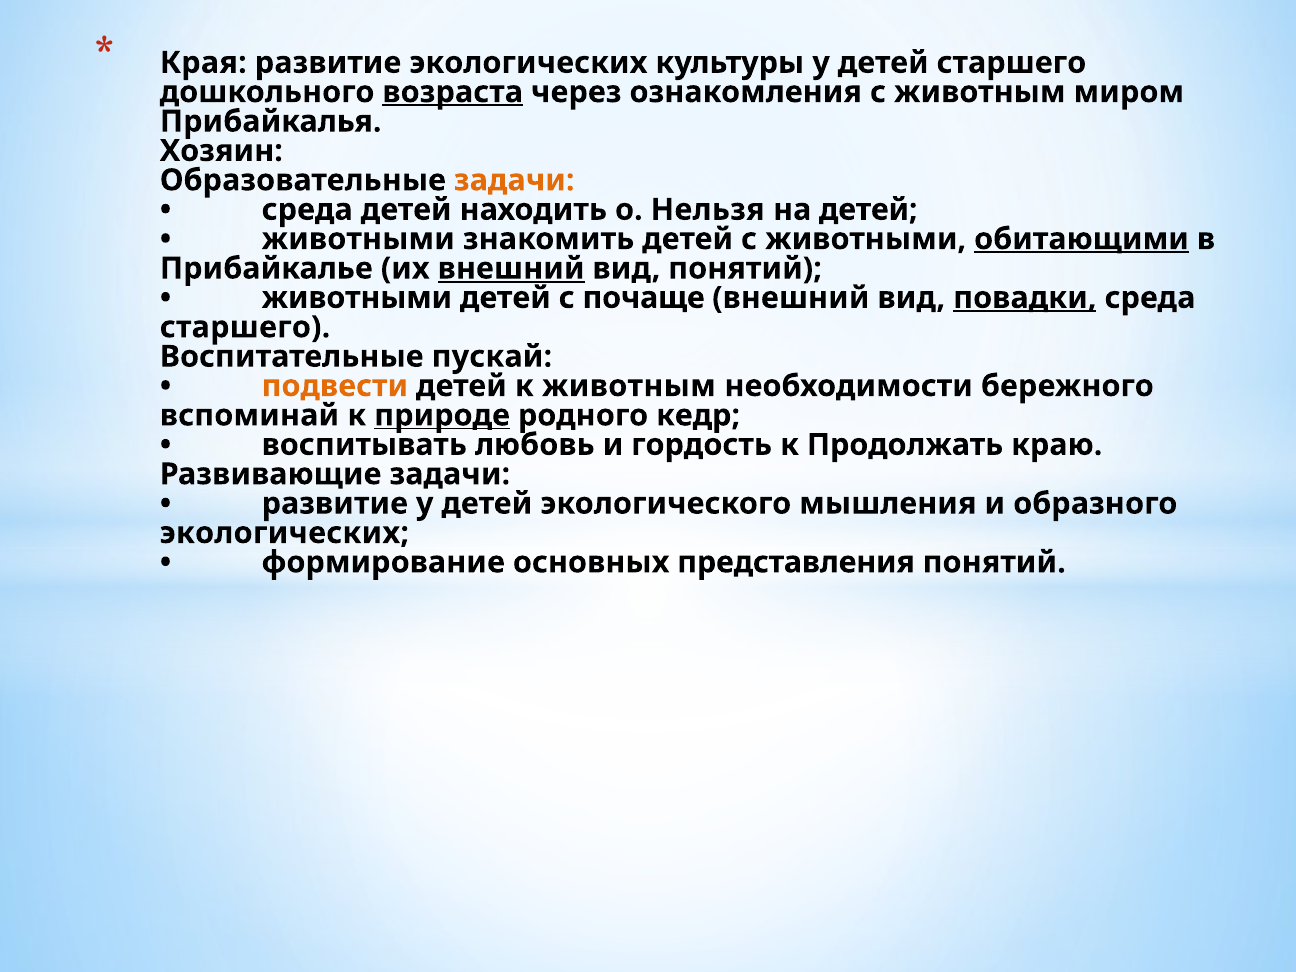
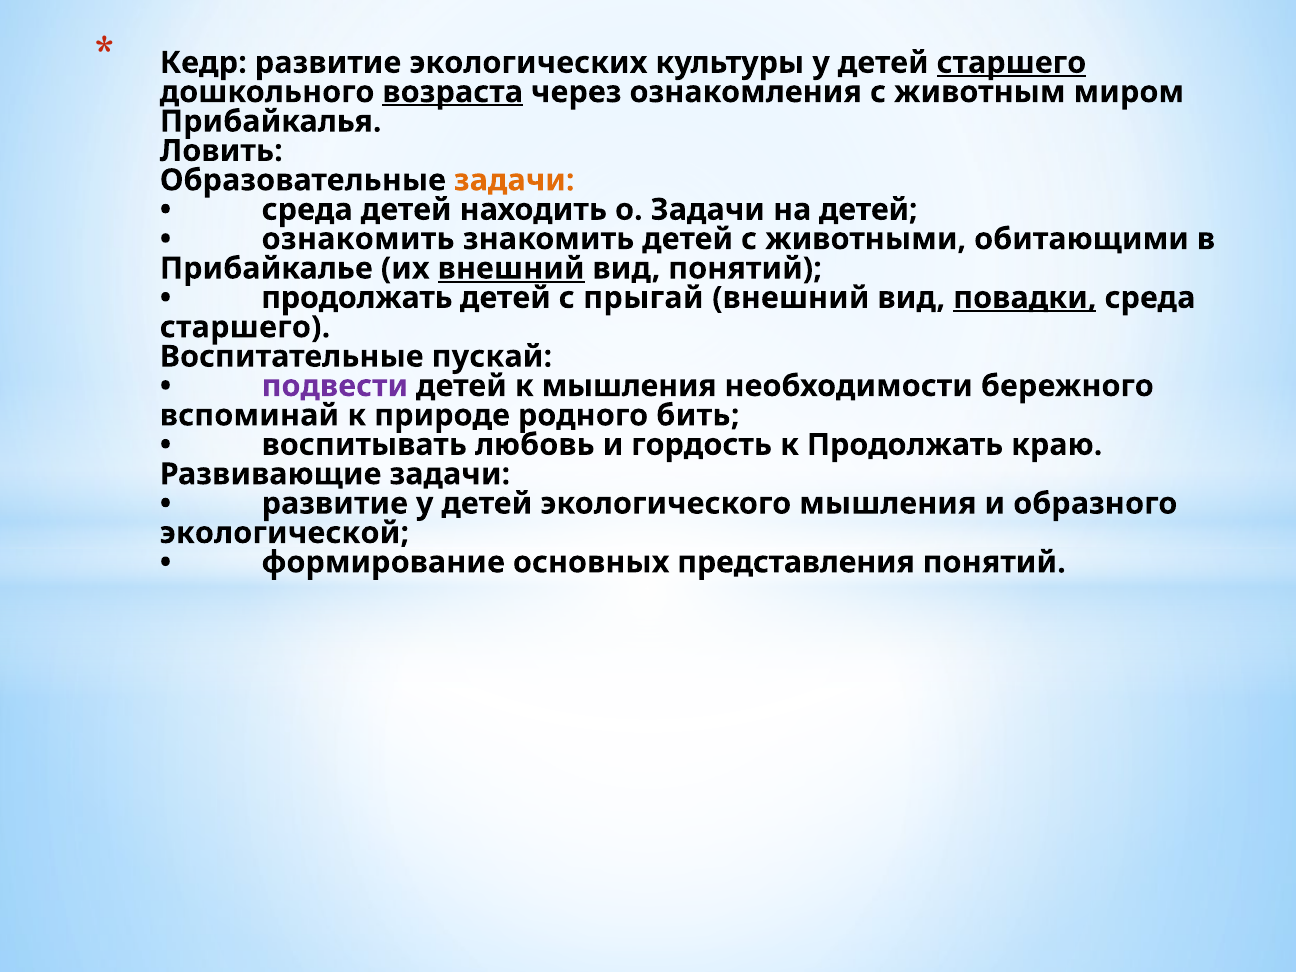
Края: Края -> Кедр
старшего at (1011, 63) underline: none -> present
Хозяин: Хозяин -> Ловить
о Нельзя: Нельзя -> Задачи
животными at (358, 239): животными -> ознакомить
обитающими underline: present -> none
животными at (357, 298): животными -> продолжать
почаще: почаще -> прыгай
подвести colour: orange -> purple
к животным: животным -> мышления
природе underline: present -> none
кедр: кедр -> бить
экологических at (284, 533): экологических -> экологической
